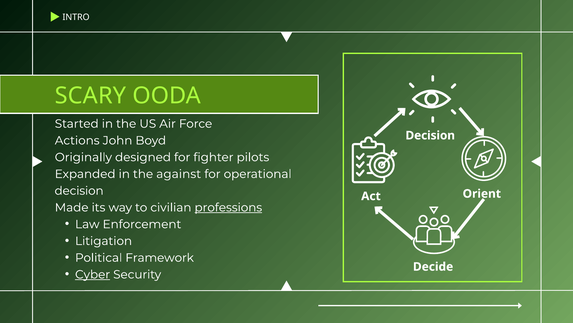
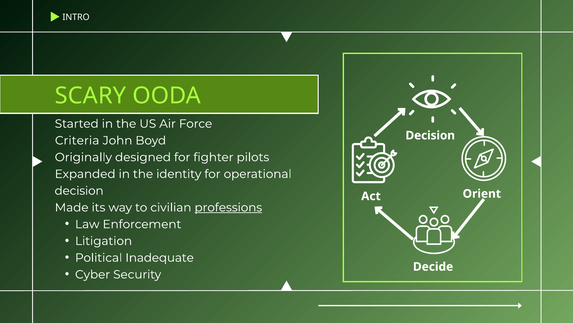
Actions: Actions -> Criteria
against: against -> identity
Framework: Framework -> Inadequate
Cyber underline: present -> none
